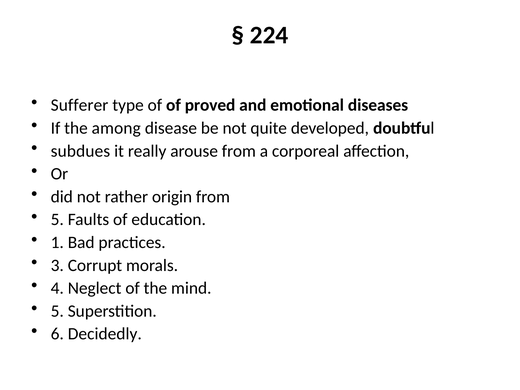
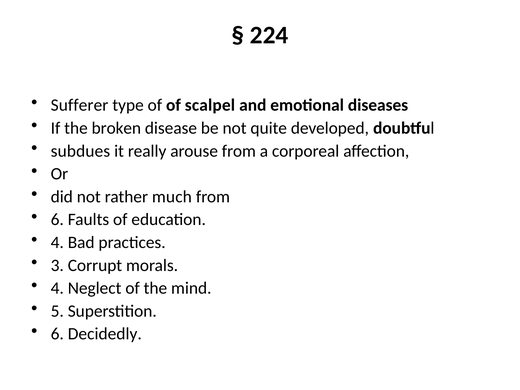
proved: proved -> scalpel
among: among -> broken
origin: origin -> much
5 at (57, 220): 5 -> 6
1 at (57, 242): 1 -> 4
